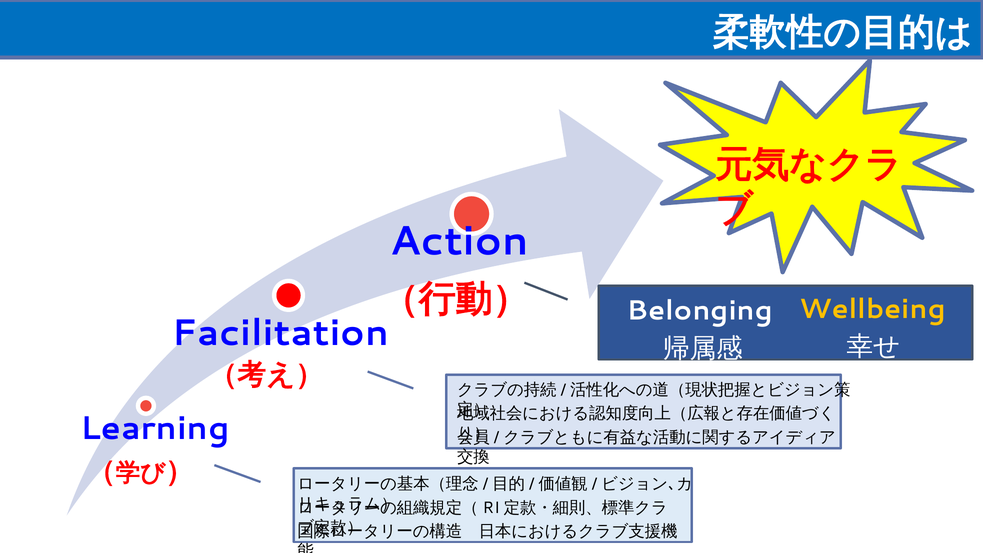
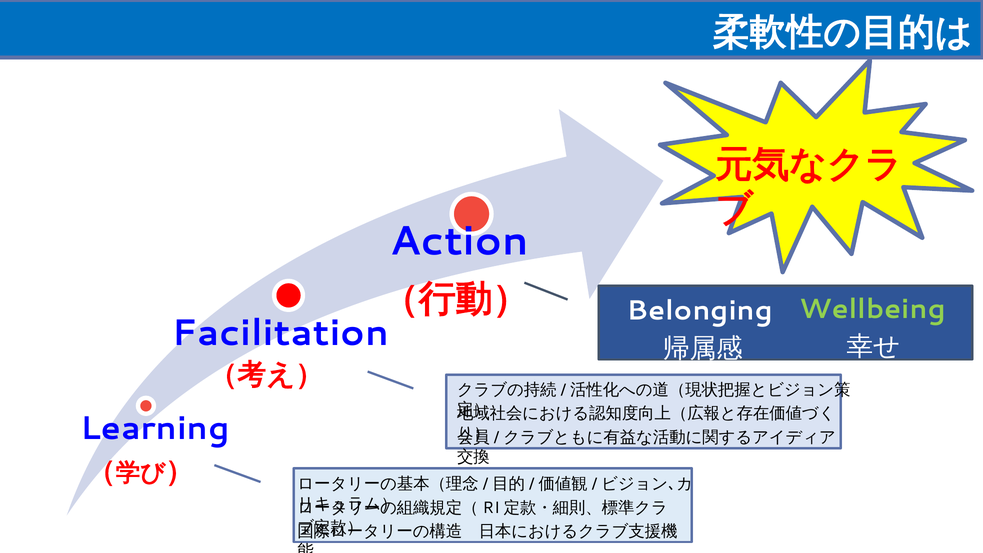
Wellbeing colour: yellow -> light green
